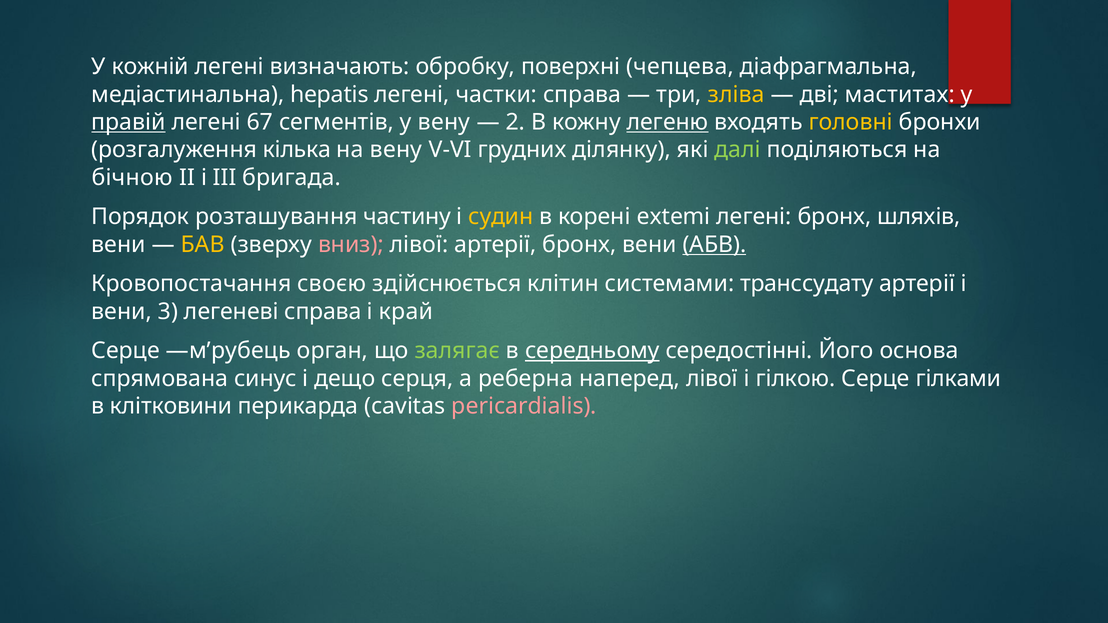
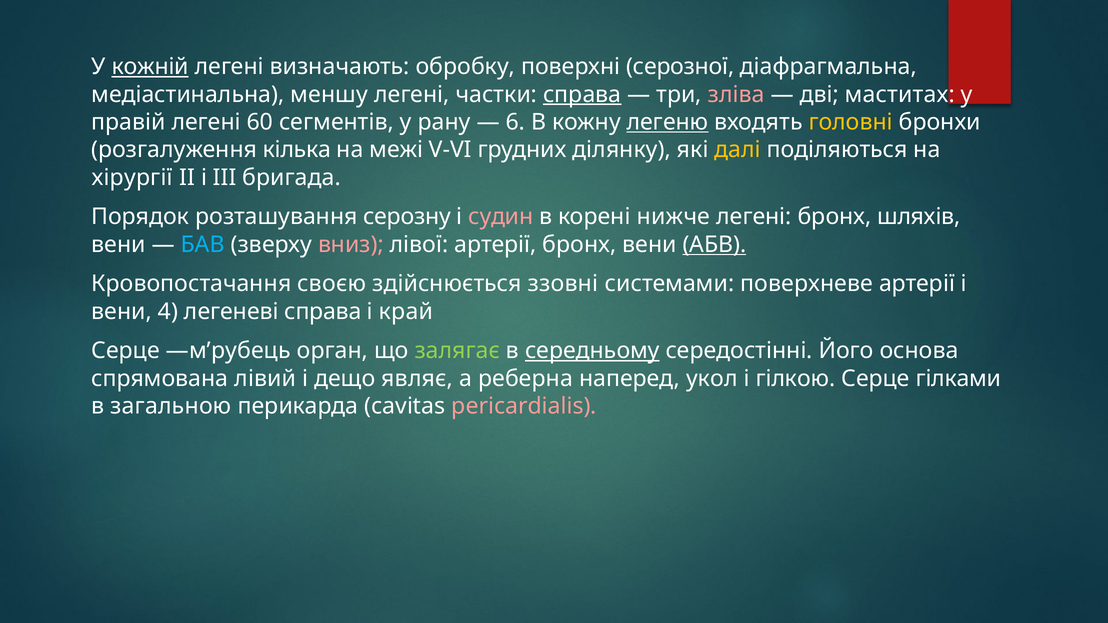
кожній underline: none -> present
чепцева: чепцева -> серозної
hepatis: hepatis -> меншу
справа at (582, 94) underline: none -> present
зліва colour: yellow -> pink
правій underline: present -> none
67: 67 -> 60
у вену: вену -> рану
2: 2 -> 6
на вену: вену -> межі
далі colour: light green -> yellow
бічною: бічною -> хірургії
частину: частину -> серозну
судин colour: yellow -> pink
extemi: extemi -> нижче
БАВ colour: yellow -> light blue
клітин: клітин -> ззовні
транссудату: транссудату -> поверхневе
3: 3 -> 4
синус: синус -> лівий
серця: серця -> являє
наперед лівої: лівої -> укол
клітковини: клітковини -> загальною
